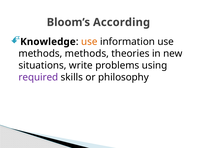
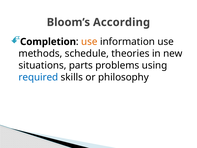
Knowledge: Knowledge -> Completion
methods methods: methods -> schedule
write: write -> parts
required colour: purple -> blue
